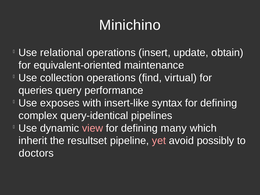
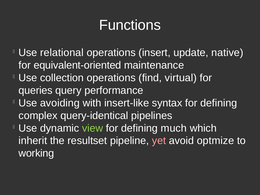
Minichino: Minichino -> Functions
obtain: obtain -> native
exposes: exposes -> avoiding
view colour: pink -> light green
many: many -> much
possibly: possibly -> optmize
doctors: doctors -> working
